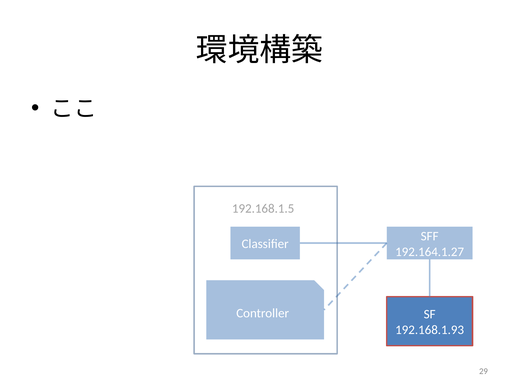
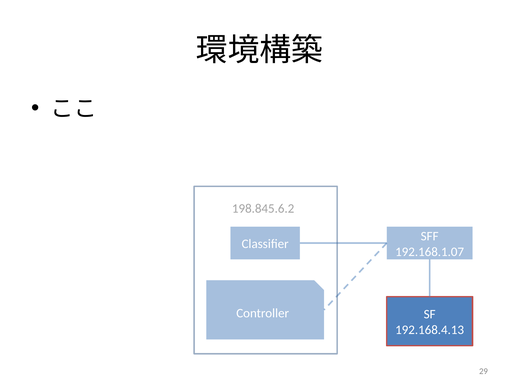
192.168.1.5: 192.168.1.5 -> 198.845.6.2
192.164.1.27: 192.164.1.27 -> 192.168.1.07
192.168.1.93: 192.168.1.93 -> 192.168.4.13
